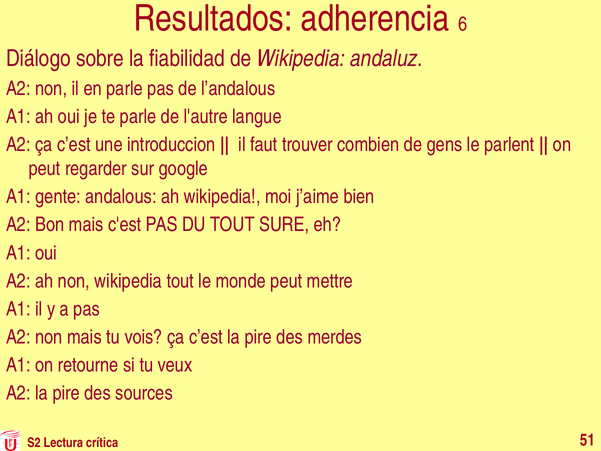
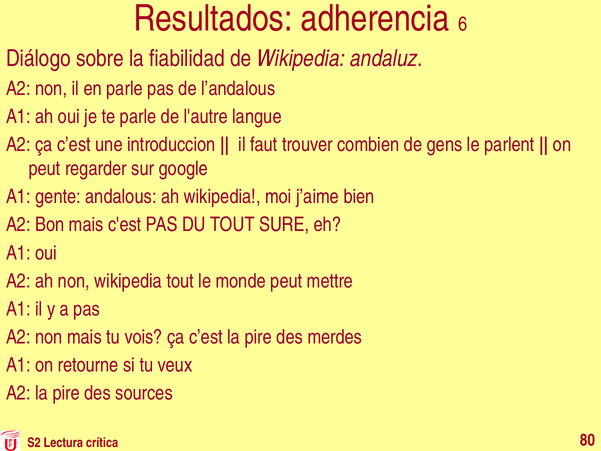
51: 51 -> 80
